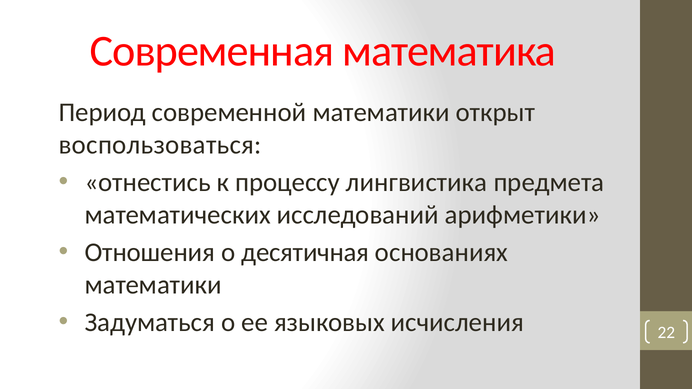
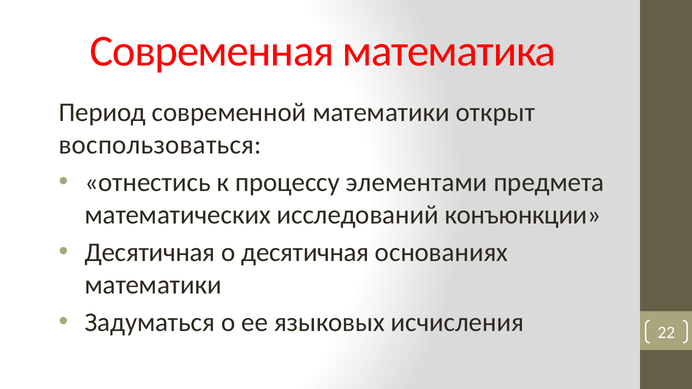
лингвистика: лингвистика -> элементами
арифметики: арифметики -> конъюнкции
Отношения at (150, 253): Отношения -> Десятичная
